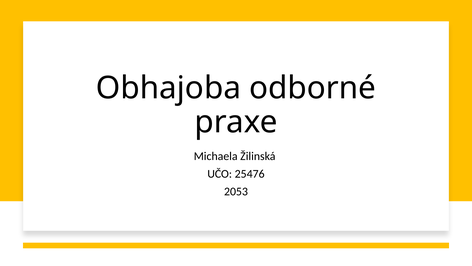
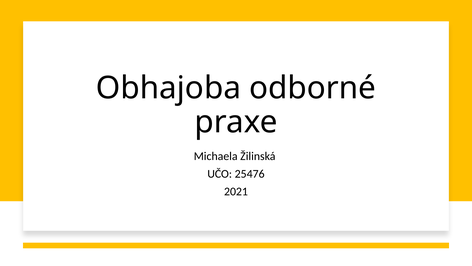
2053: 2053 -> 2021
